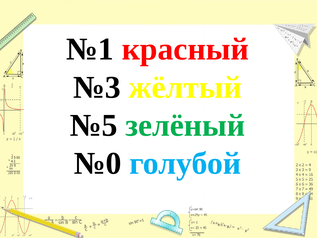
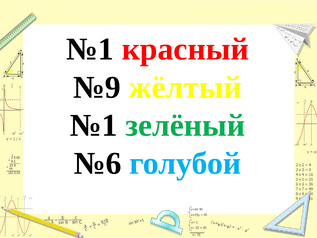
№3: №3 -> №9
№5 at (94, 125): №5 -> №1
№0: №0 -> №6
